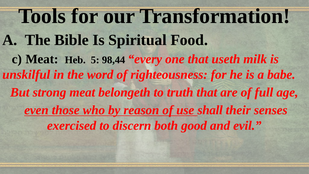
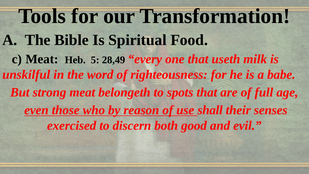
98,44: 98,44 -> 28,49
truth: truth -> spots
